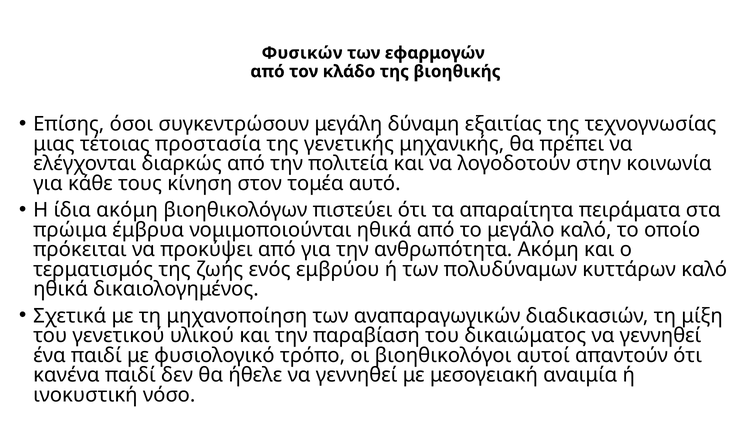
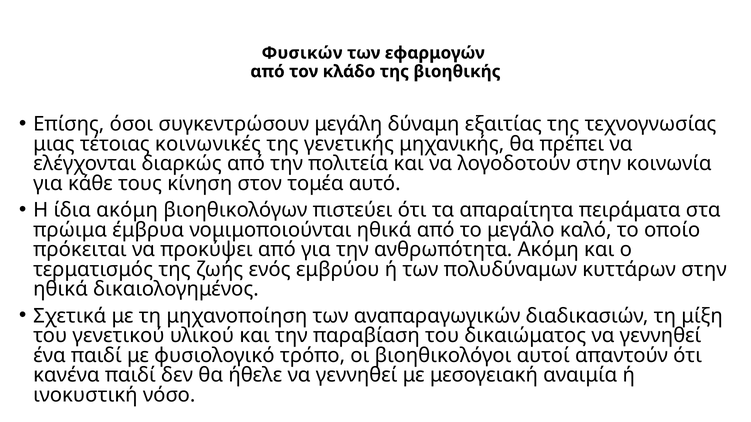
προστασία: προστασία -> κοινωνικές
κυττάρων καλό: καλό -> στην
